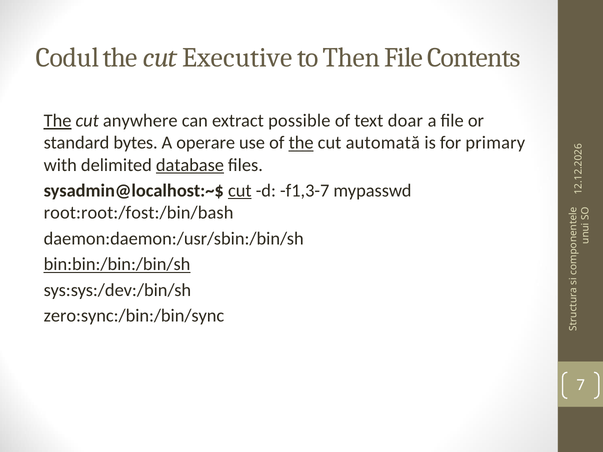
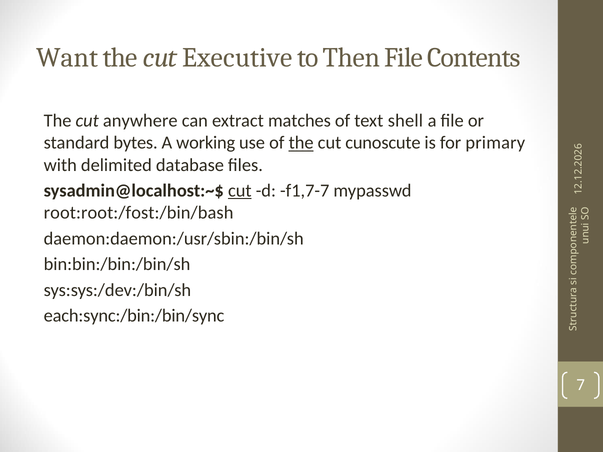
Codul: Codul -> Want
The at (58, 121) underline: present -> none
possible: possible -> matches
doar: doar -> shell
operare: operare -> working
automată: automată -> cunoscute
database underline: present -> none
f1,3-7: f1,3-7 -> f1,7-7
bin:bin:/bin:/bin/sh underline: present -> none
zero:sync:/bin:/bin/sync: zero:sync:/bin:/bin/sync -> each:sync:/bin:/bin/sync
